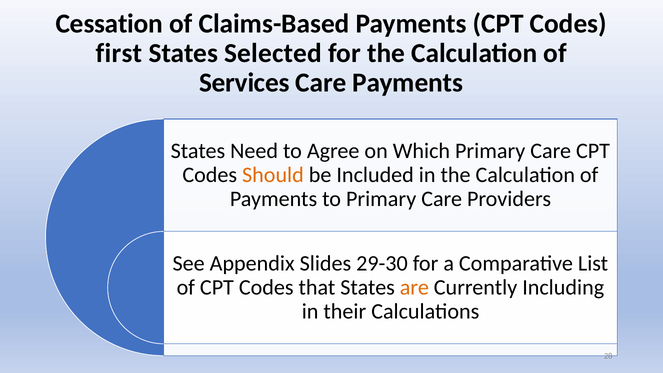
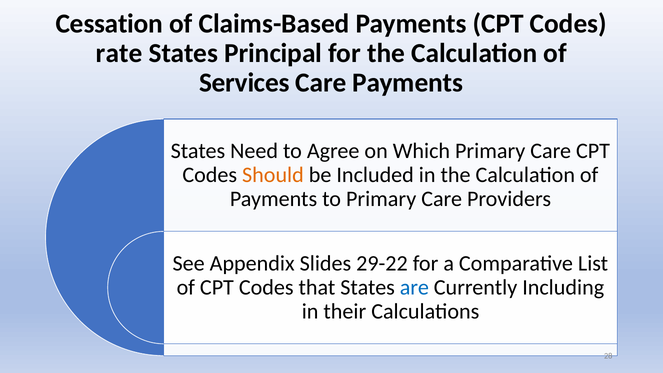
first: first -> rate
Selected: Selected -> Principal
29-30: 29-30 -> 29-22
are colour: orange -> blue
